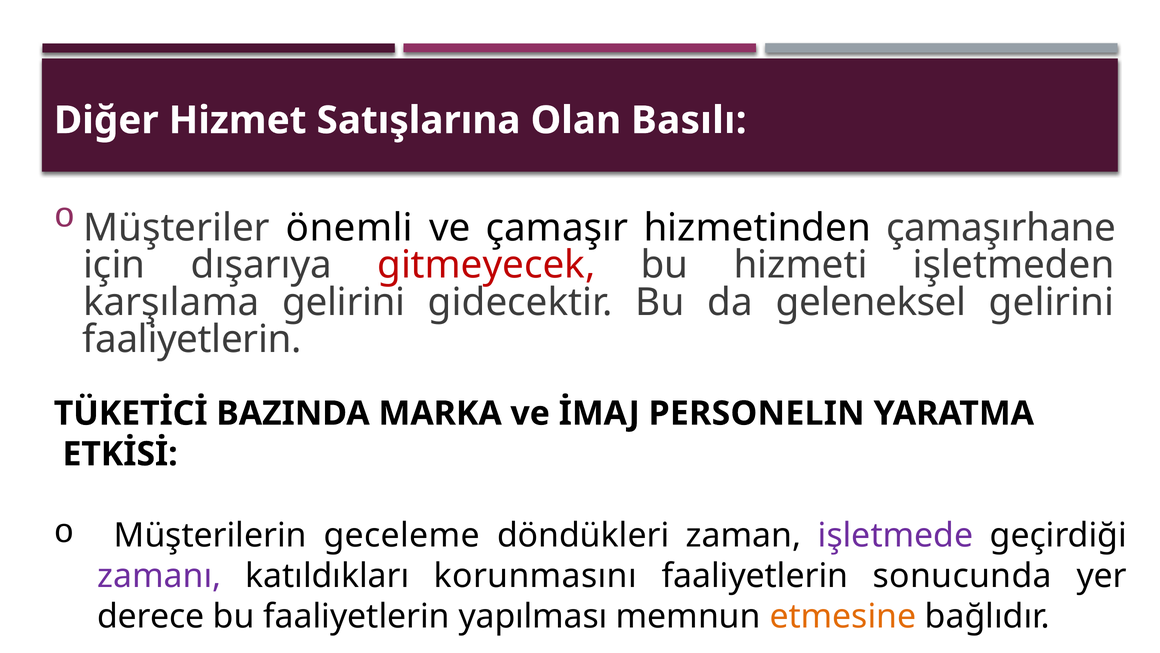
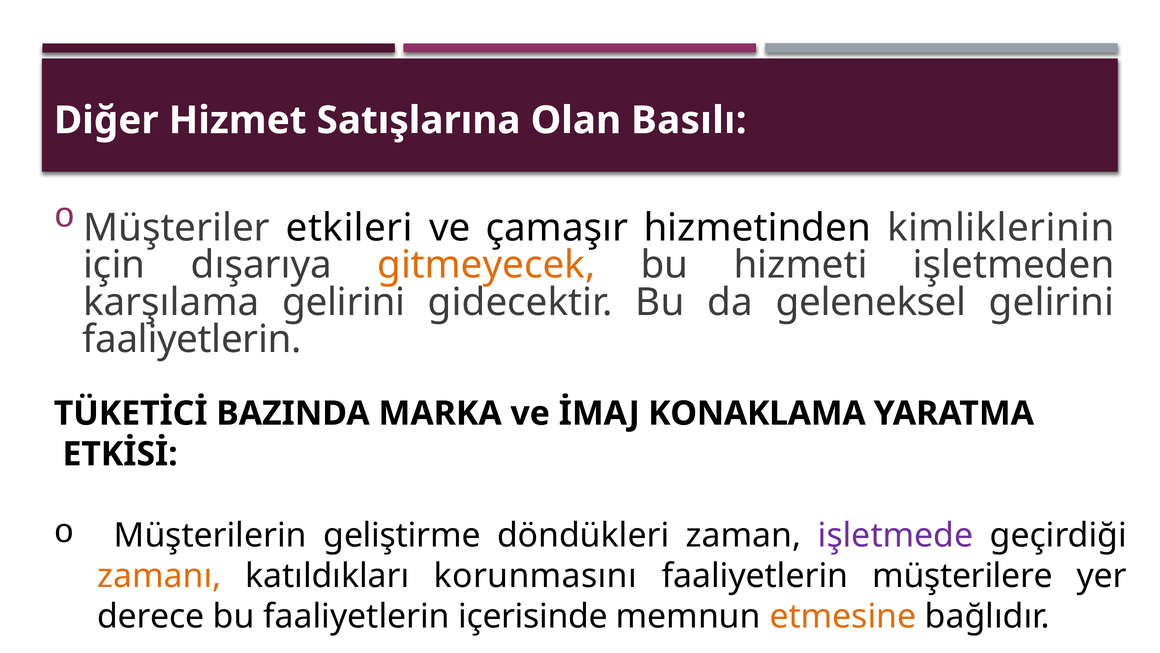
önemli: önemli -> etkileri
çamaşırhane: çamaşırhane -> kimliklerinin
gitmeyecek colour: red -> orange
PERSONELIN: PERSONELIN -> KONAKLAMA
geceleme: geceleme -> geliştirme
zamanı colour: purple -> orange
sonucunda: sonucunda -> müşterilere
yapılması: yapılması -> içerisinde
